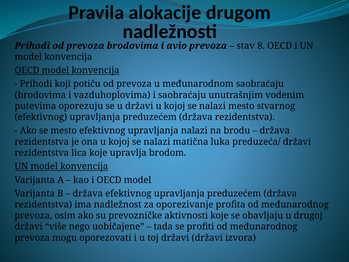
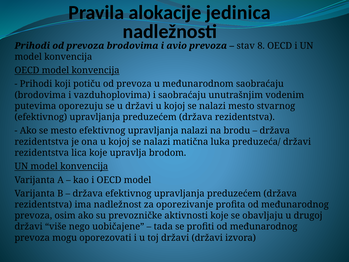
drugom: drugom -> jedinica
